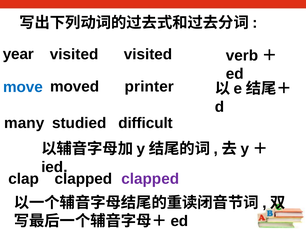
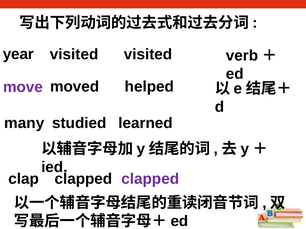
printer: printer -> helped
move colour: blue -> purple
difficult: difficult -> learned
